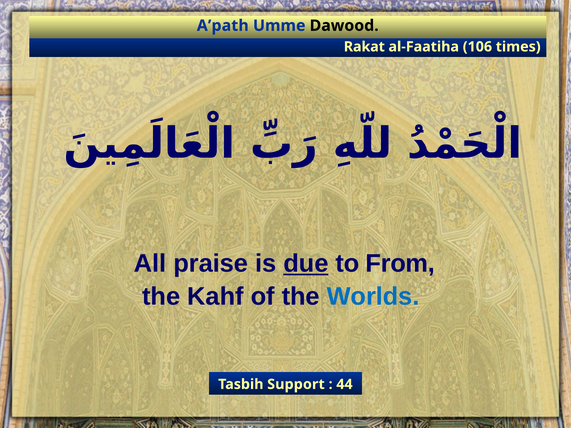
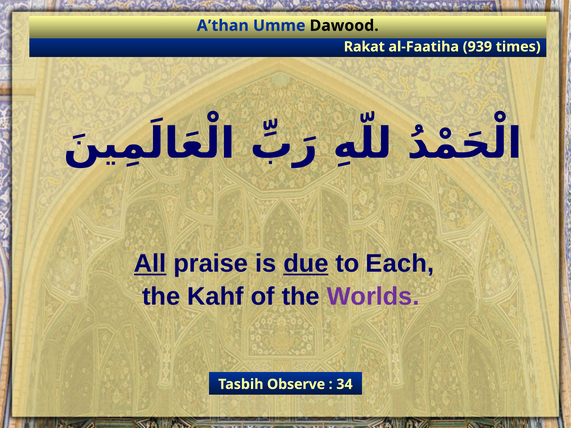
A’path: A’path -> A’than
106: 106 -> 939
All underline: none -> present
From: From -> Each
Worlds colour: blue -> purple
Support: Support -> Observe
44: 44 -> 34
